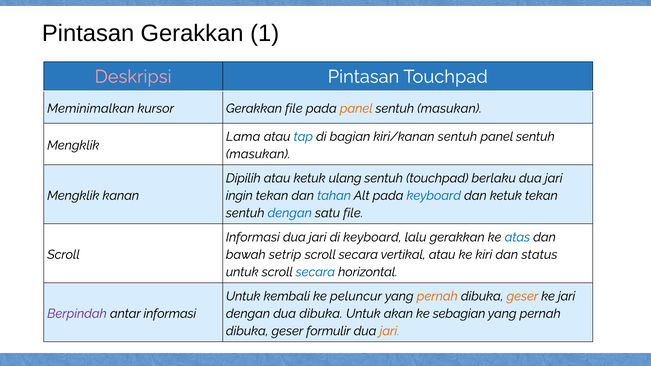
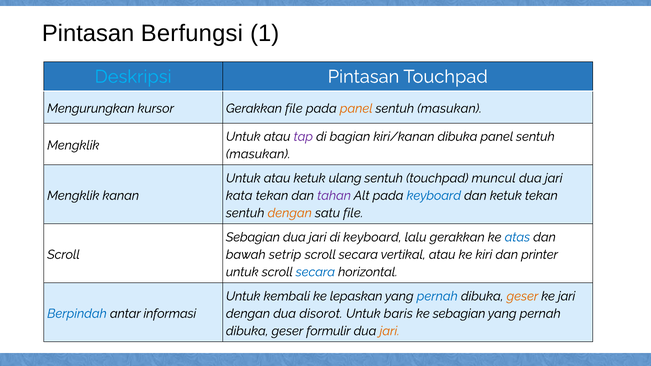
Pintasan Gerakkan: Gerakkan -> Berfungsi
Deskripsi colour: pink -> light blue
Meminimalkan: Meminimalkan -> Mengurungkan
Lama at (243, 137): Lama -> Untuk
tap colour: blue -> purple
kiri/kanan sentuh: sentuh -> dibuka
Dipilih at (243, 178): Dipilih -> Untuk
berlaku: berlaku -> muncul
ingin: ingin -> kata
tahan colour: blue -> purple
dengan at (290, 213) colour: blue -> orange
Informasi at (253, 237): Informasi -> Sebagian
status: status -> printer
peluncur: peluncur -> lepaskan
pernah at (437, 296) colour: orange -> blue
Berpindah colour: purple -> blue
dua dibuka: dibuka -> disorot
akan: akan -> baris
